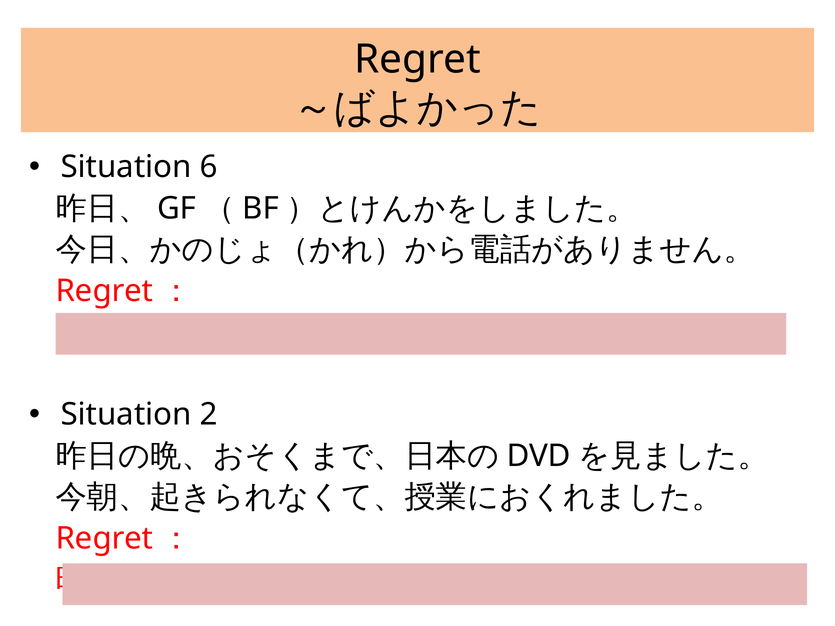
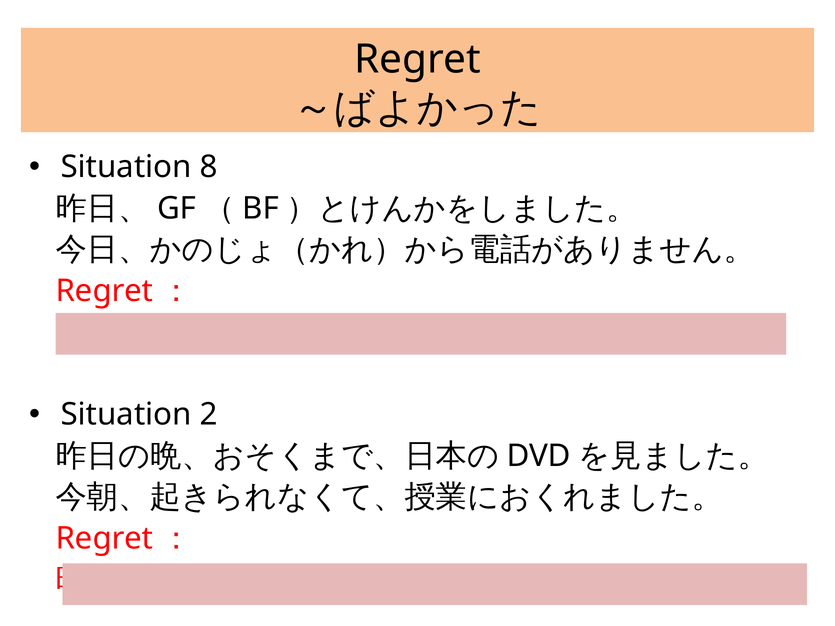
6: 6 -> 8
